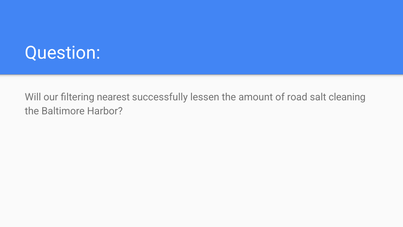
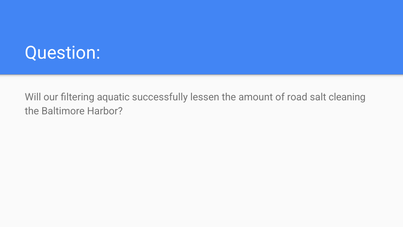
nearest: nearest -> aquatic
